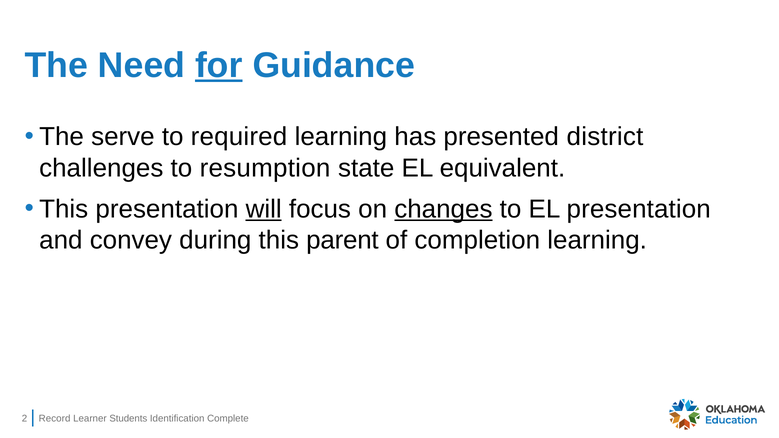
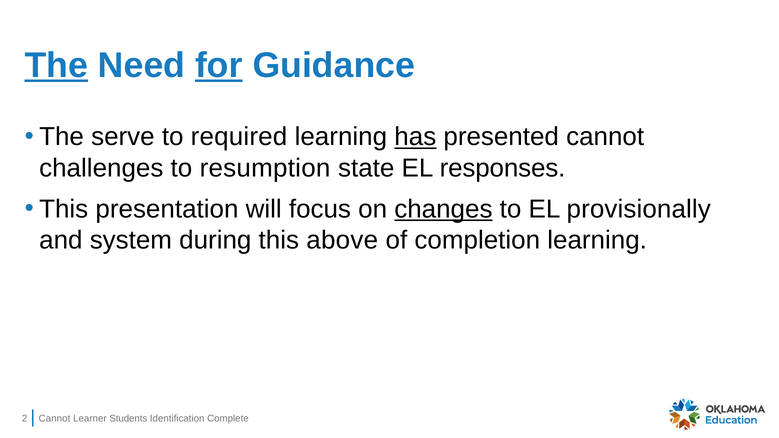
The at (56, 65) underline: none -> present
has underline: none -> present
presented district: district -> cannot
equivalent: equivalent -> responses
will underline: present -> none
EL presentation: presentation -> provisionally
convey: convey -> system
parent: parent -> above
Record at (55, 419): Record -> Cannot
